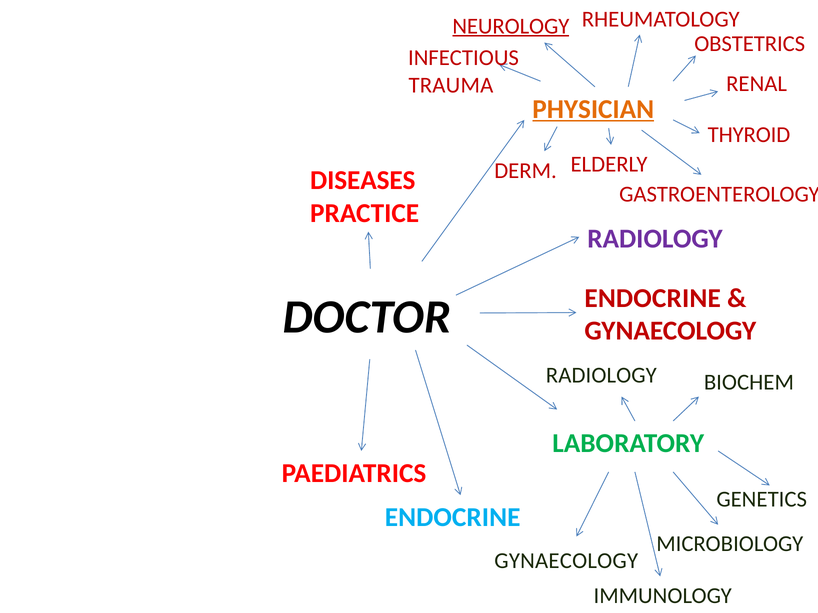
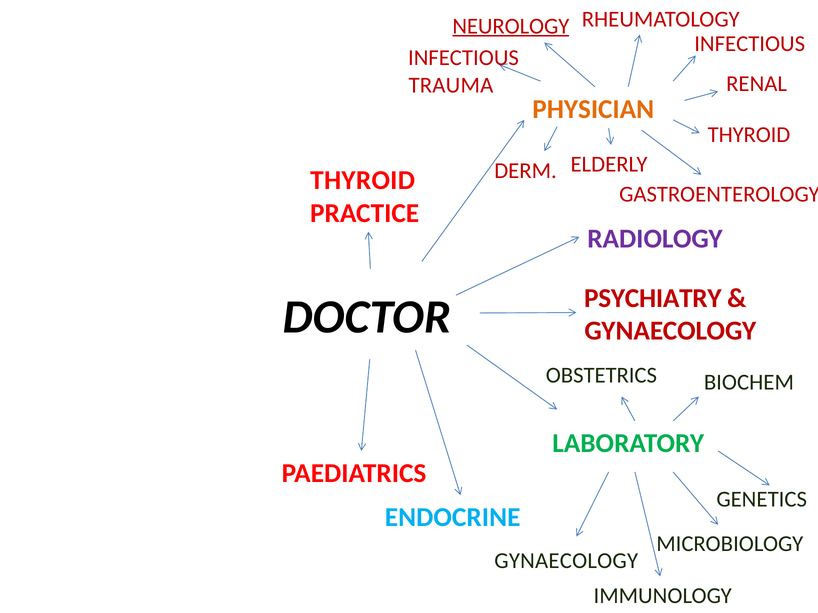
OBSTETRICS at (750, 44): OBSTETRICS -> INFECTIOUS
PHYSICIAN underline: present -> none
DISEASES at (363, 181): DISEASES -> THYROID
DOCTOR ENDOCRINE: ENDOCRINE -> PSYCHIATRY
RADIOLOGY at (601, 376): RADIOLOGY -> OBSTETRICS
